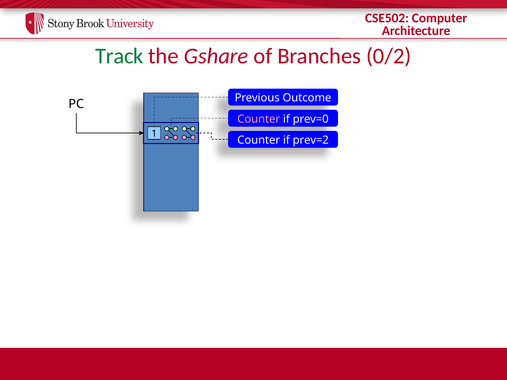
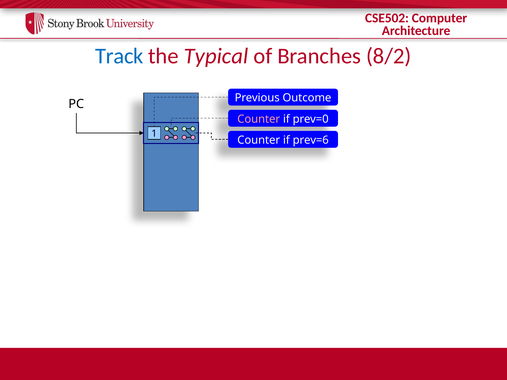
Track colour: green -> blue
Gshare: Gshare -> Typical
0/2: 0/2 -> 8/2
prev=2: prev=2 -> prev=6
